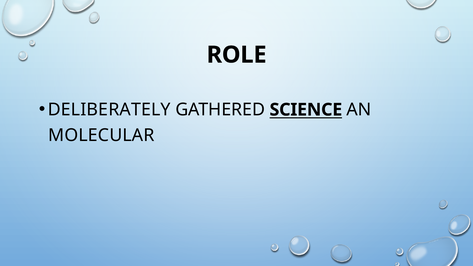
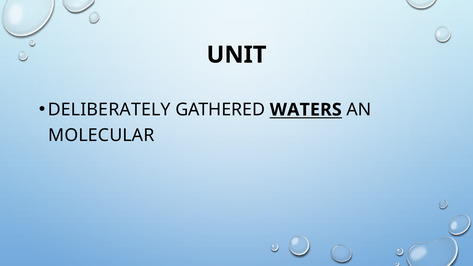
ROLE: ROLE -> UNIT
SCIENCE: SCIENCE -> WATERS
